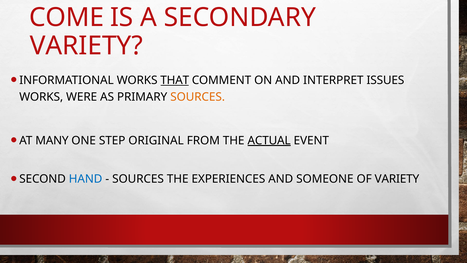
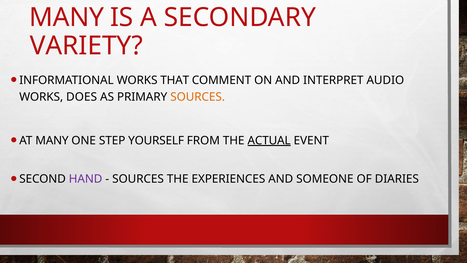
COME at (67, 17): COME -> MANY
THAT underline: present -> none
ISSUES: ISSUES -> AUDIO
WERE: WERE -> DOES
ORIGINAL: ORIGINAL -> YOURSELF
HAND colour: blue -> purple
OF VARIETY: VARIETY -> DIARIES
